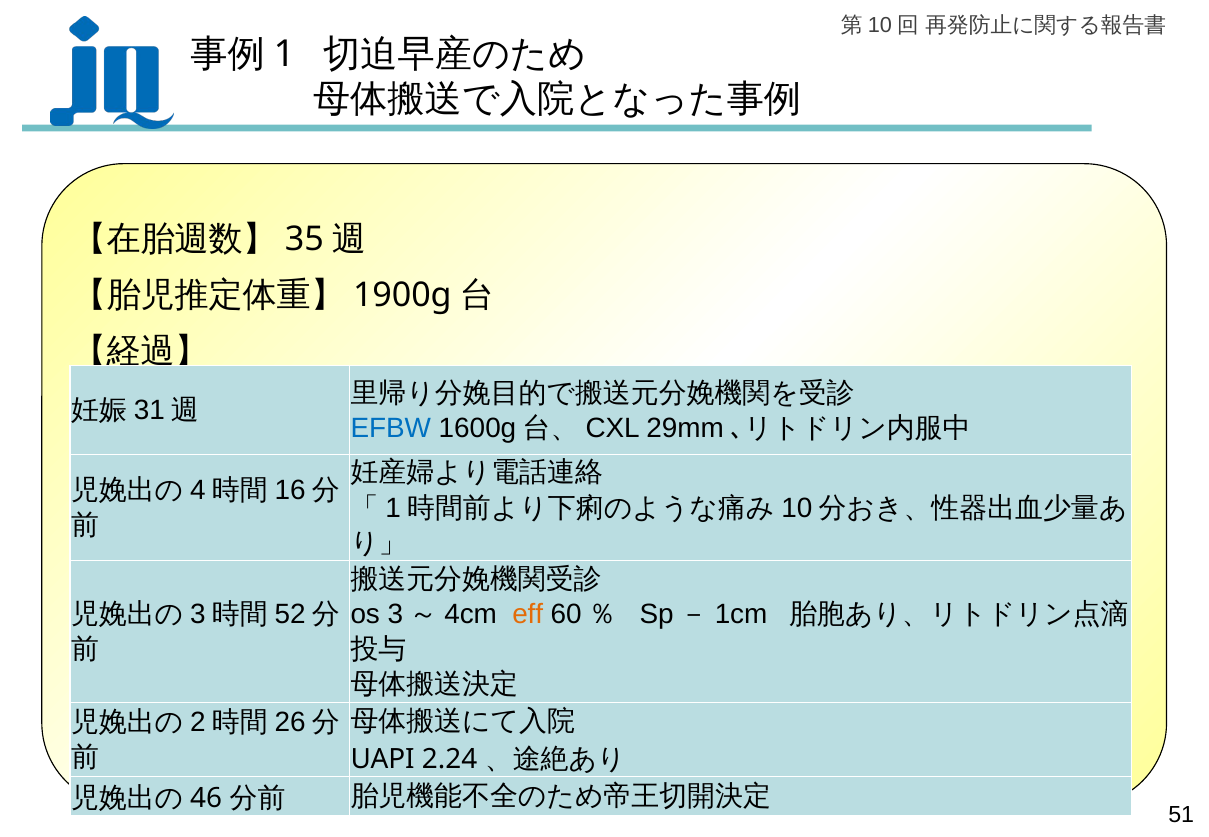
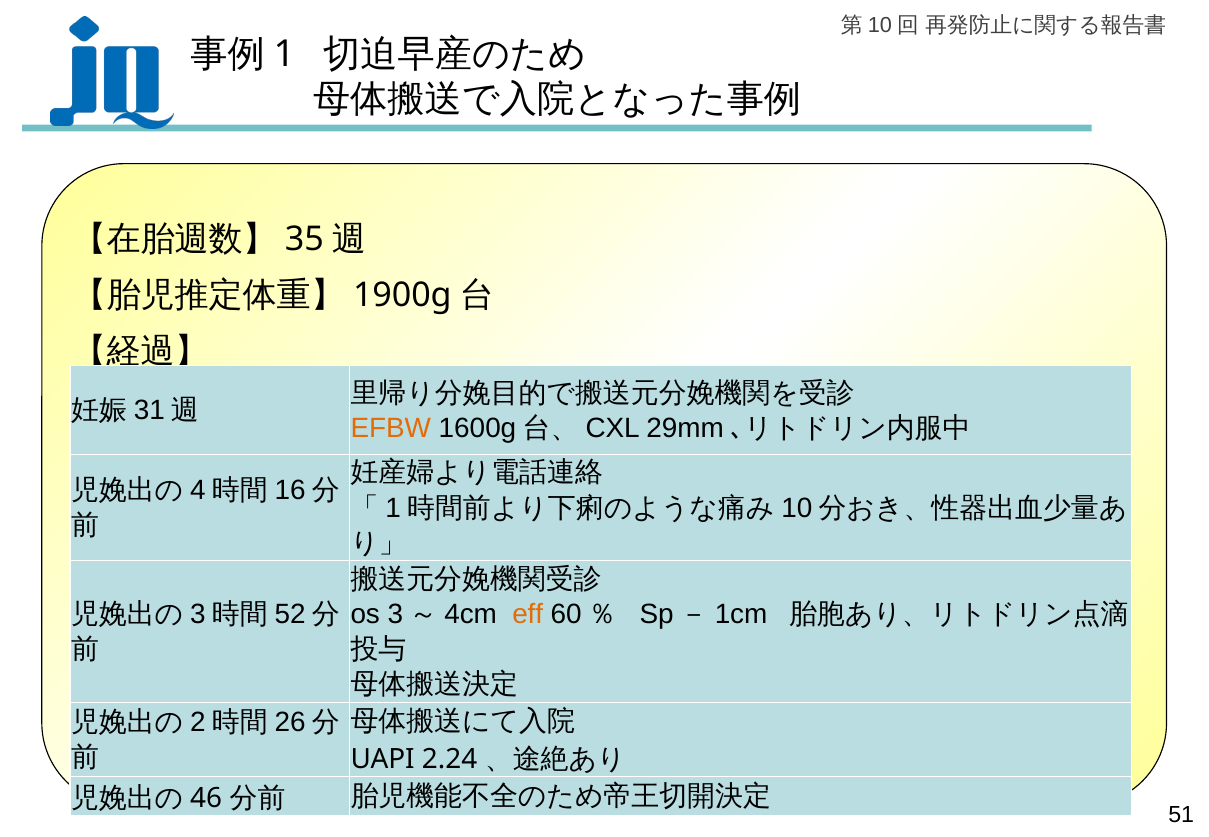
EFBW colour: blue -> orange
